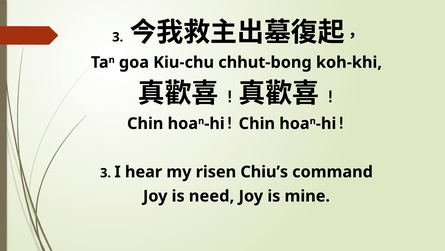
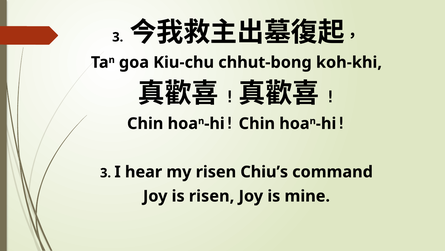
is need: need -> risen
